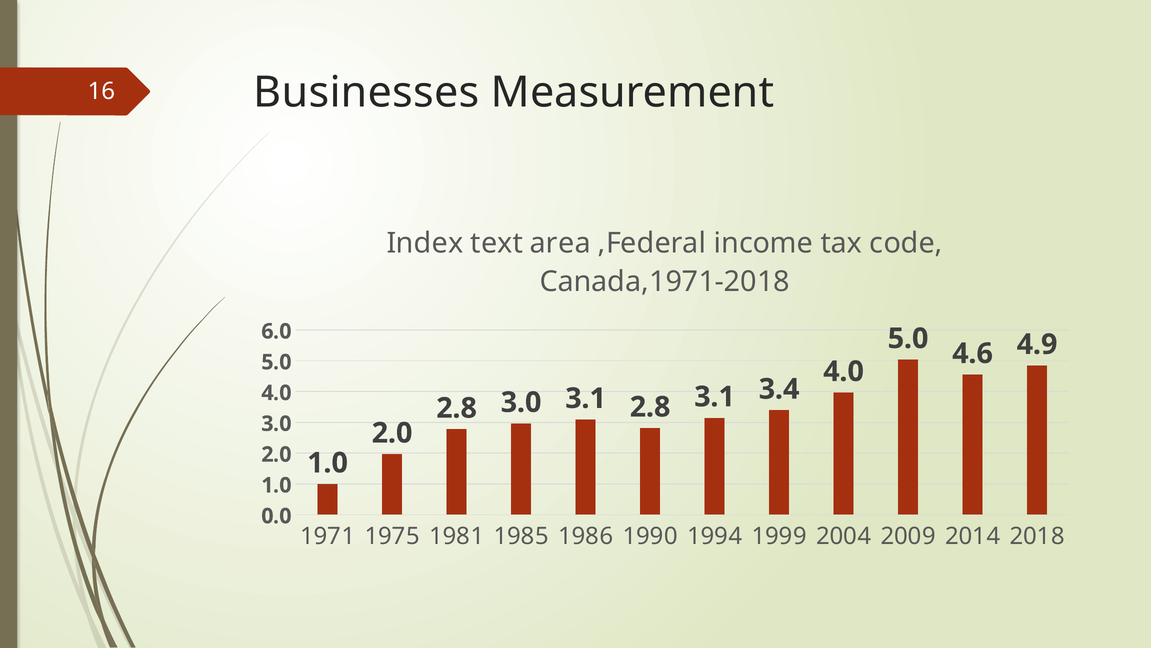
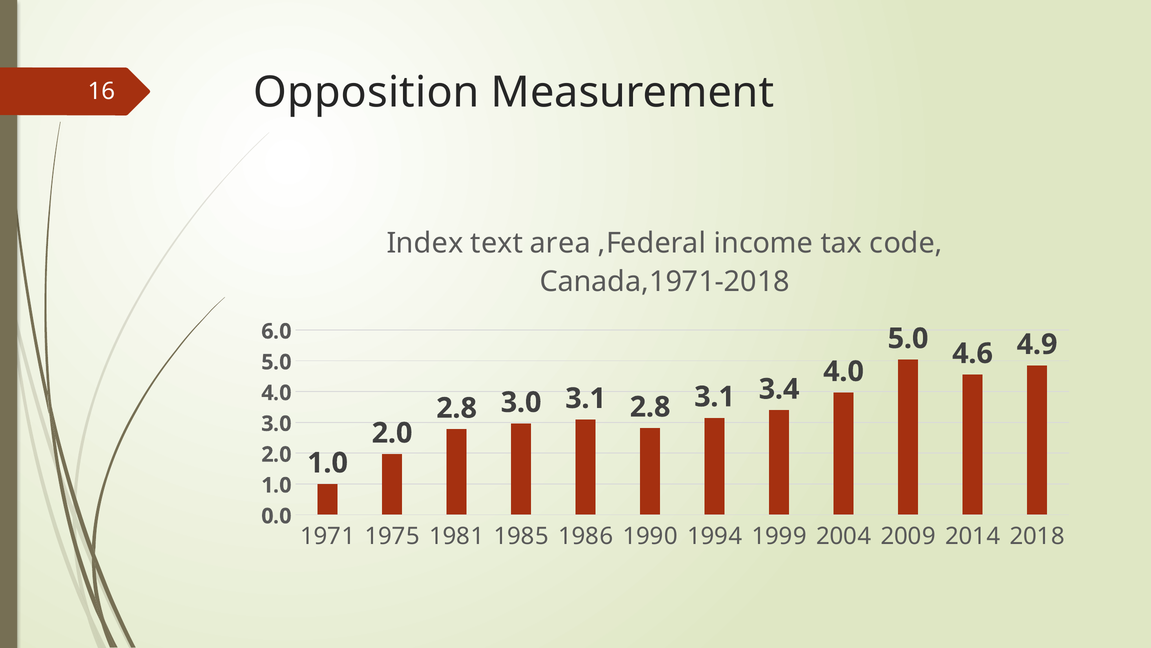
Businesses: Businesses -> Opposition
